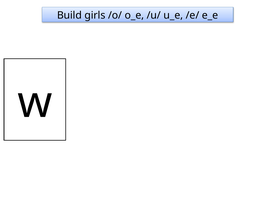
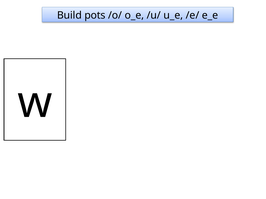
girls: girls -> pots
